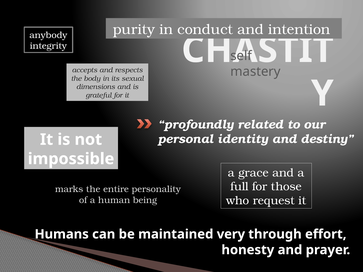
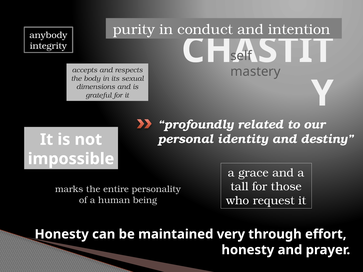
full: full -> tall
Humans at (62, 234): Humans -> Honesty
